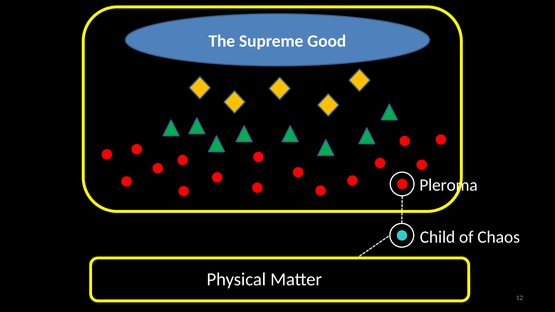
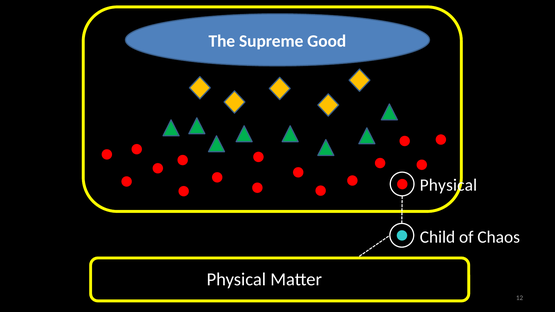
Pleroma at (449, 185): Pleroma -> Physical
